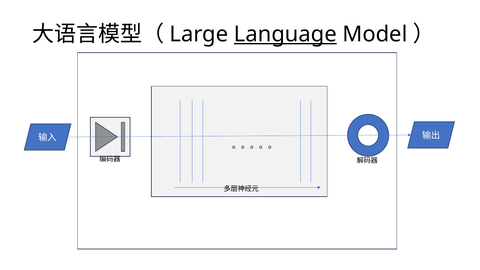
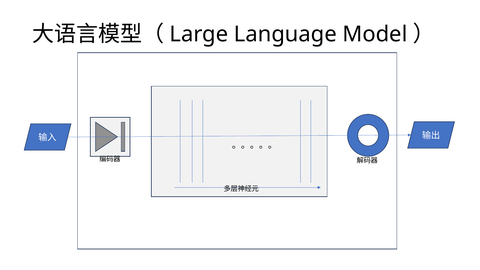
Language underline: present -> none
